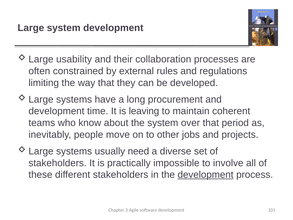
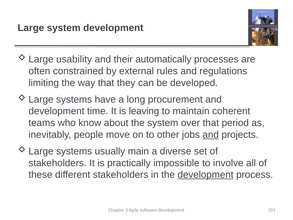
collaboration: collaboration -> automatically
and at (211, 134) underline: none -> present
need: need -> main
